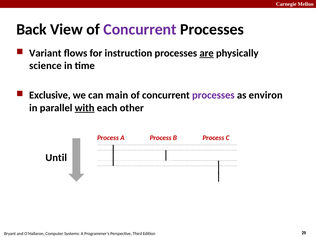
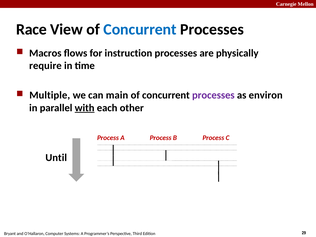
Back: Back -> Race
Concurrent at (140, 29) colour: purple -> blue
Variant: Variant -> Macros
are underline: present -> none
science: science -> require
Exclusive: Exclusive -> Multiple
